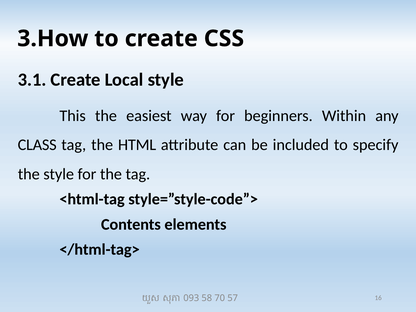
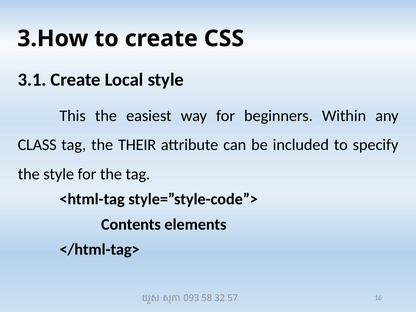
HTML: HTML -> THEIR
70: 70 -> 32
